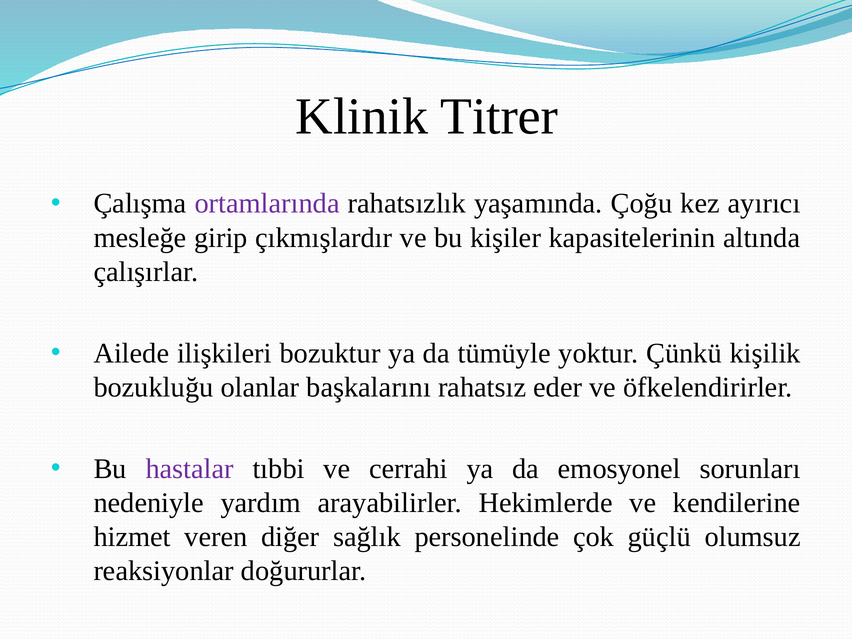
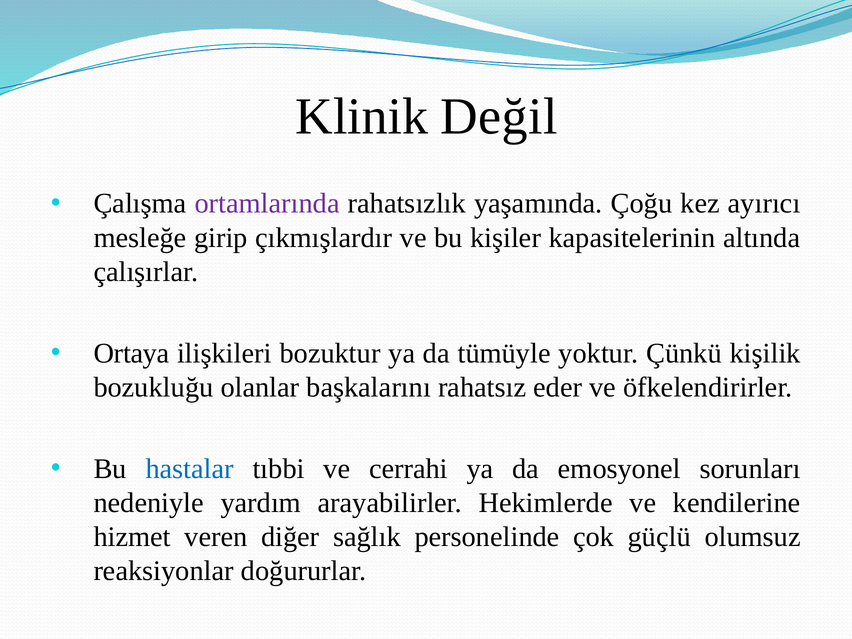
Titrer: Titrer -> Değil
Ailede: Ailede -> Ortaya
hastalar colour: purple -> blue
